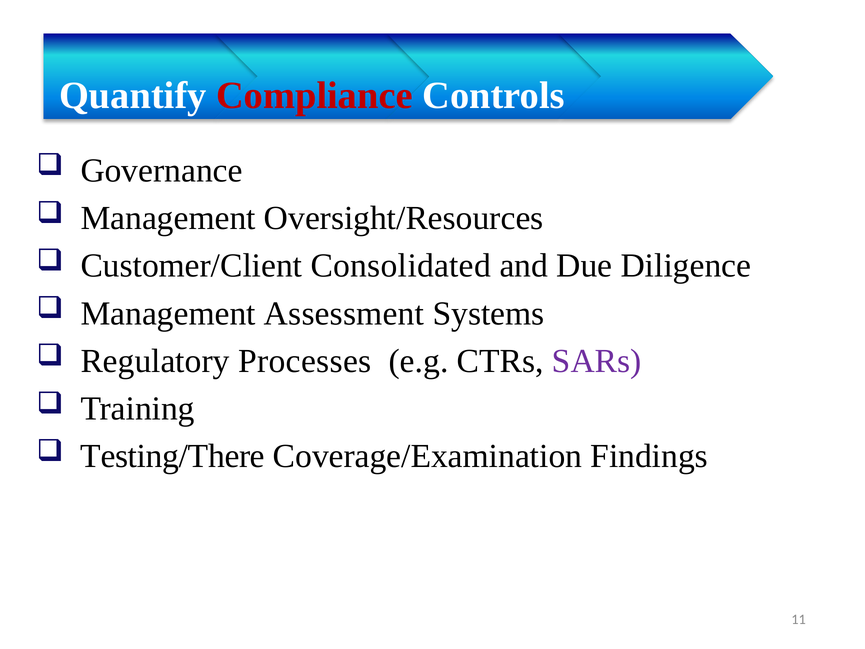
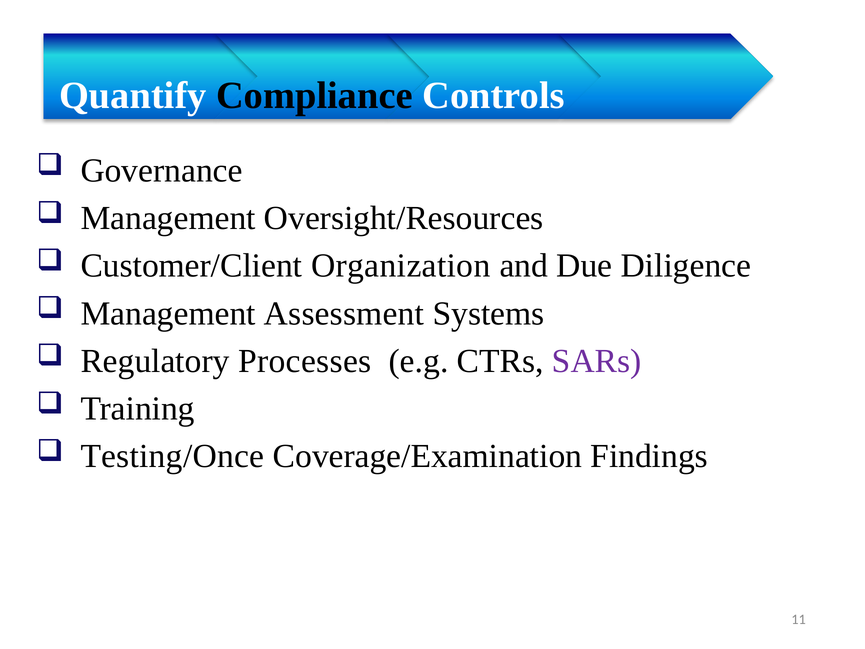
Compliance colour: red -> black
Consolidated: Consolidated -> Organization
Testing/There: Testing/There -> Testing/Once
